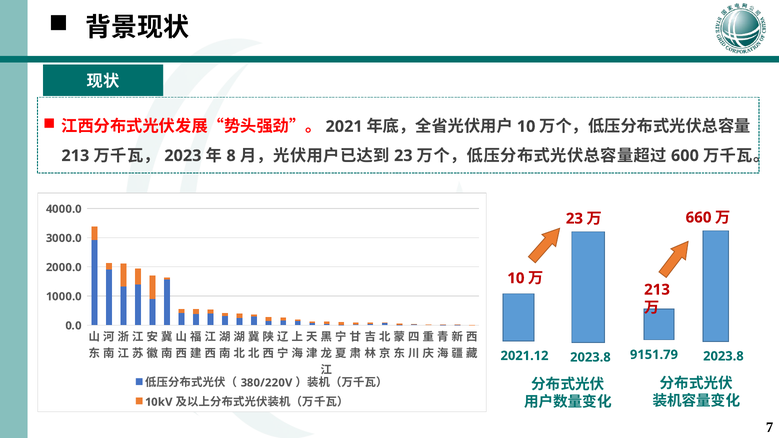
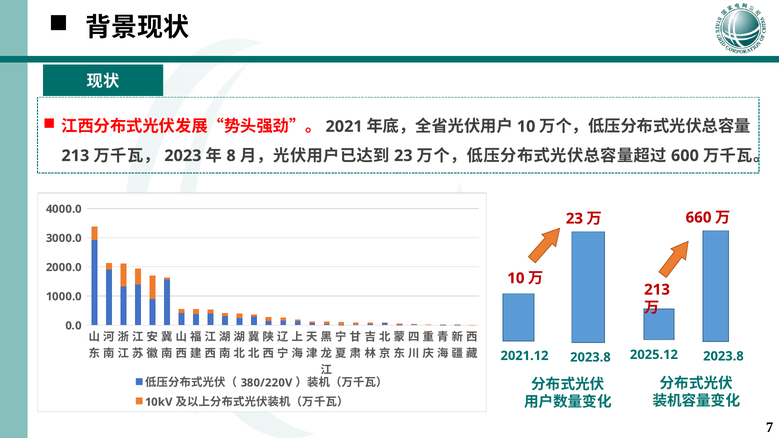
9151.79: 9151.79 -> 2025.12
